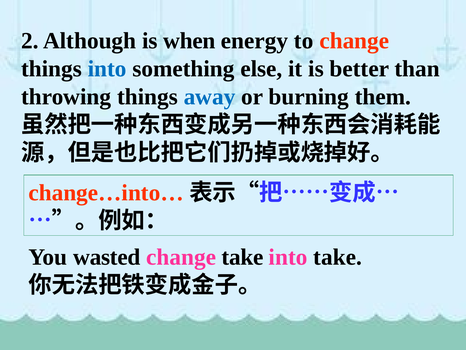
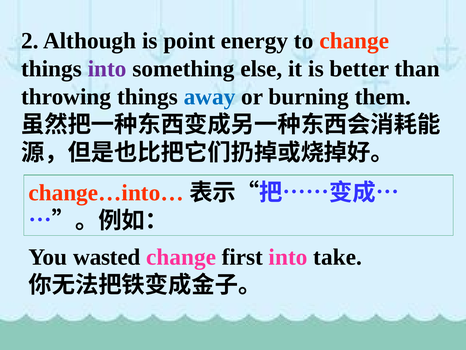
when: when -> point
into at (107, 69) colour: blue -> purple
change take: take -> first
